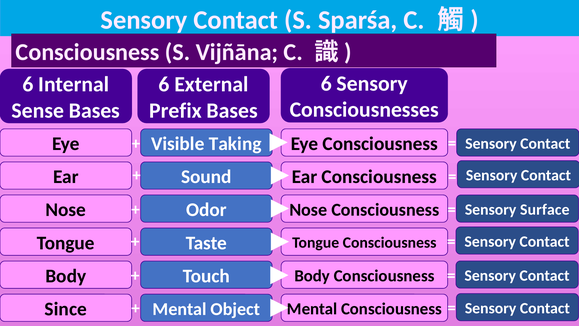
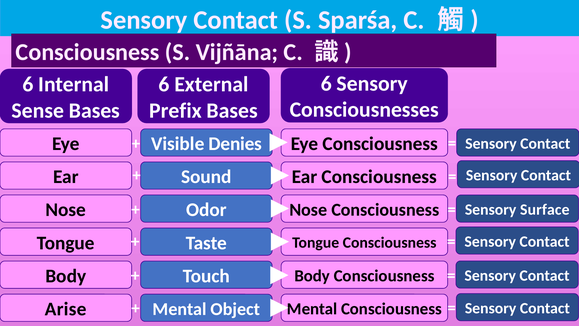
Taking: Taking -> Denies
Since: Since -> Arise
